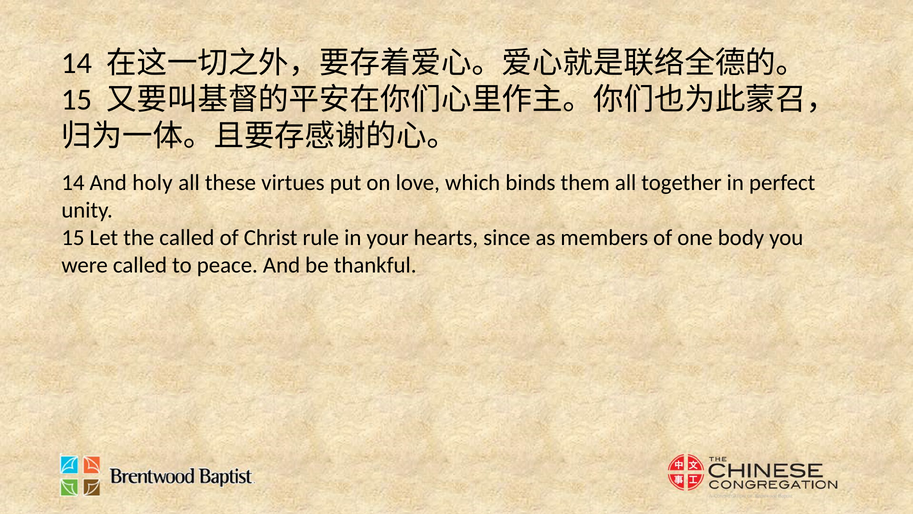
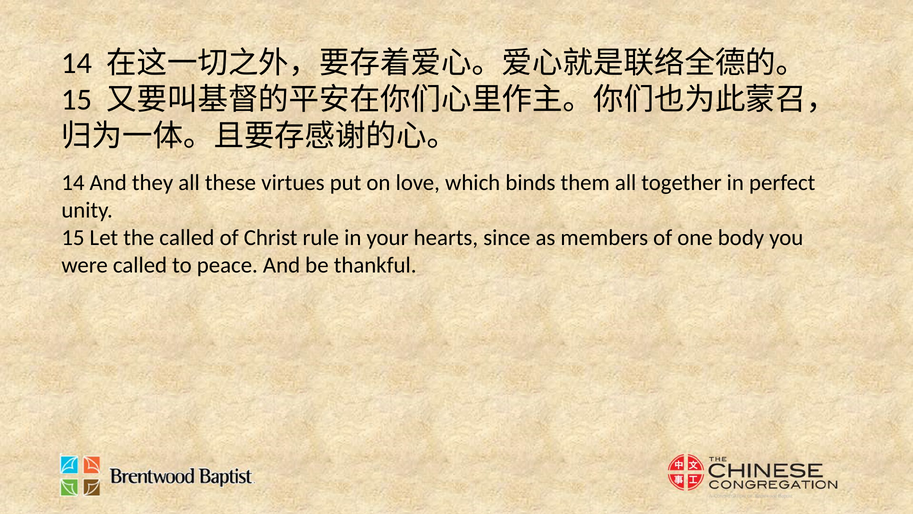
holy: holy -> they
